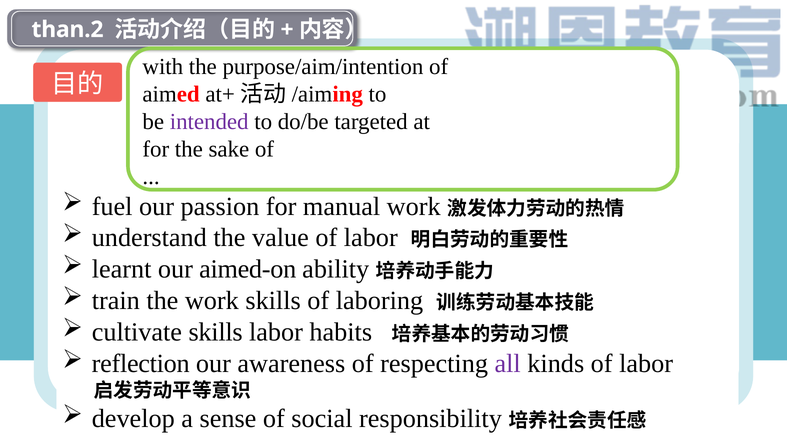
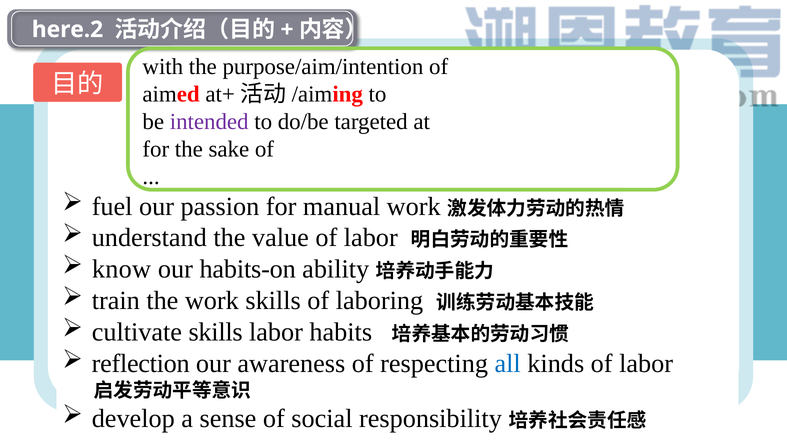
than.2: than.2 -> here.2
learnt: learnt -> know
aimed-on: aimed-on -> habits-on
all colour: purple -> blue
